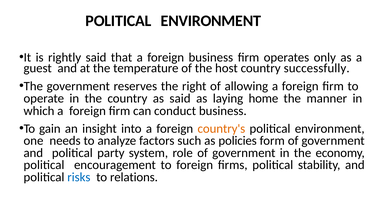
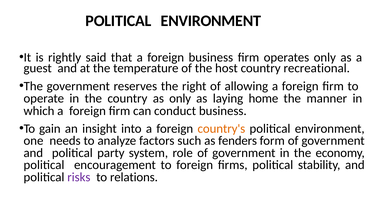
successfully: successfully -> recreational
as said: said -> only
policies: policies -> fenders
risks colour: blue -> purple
